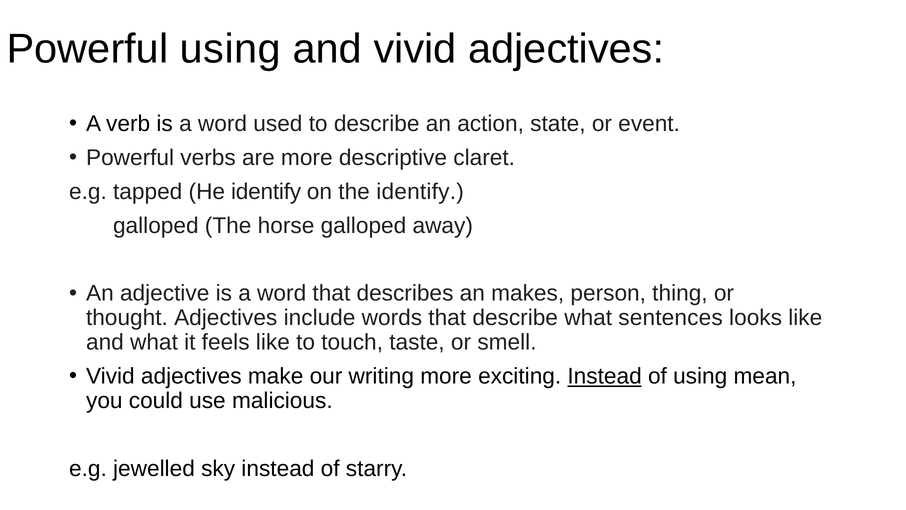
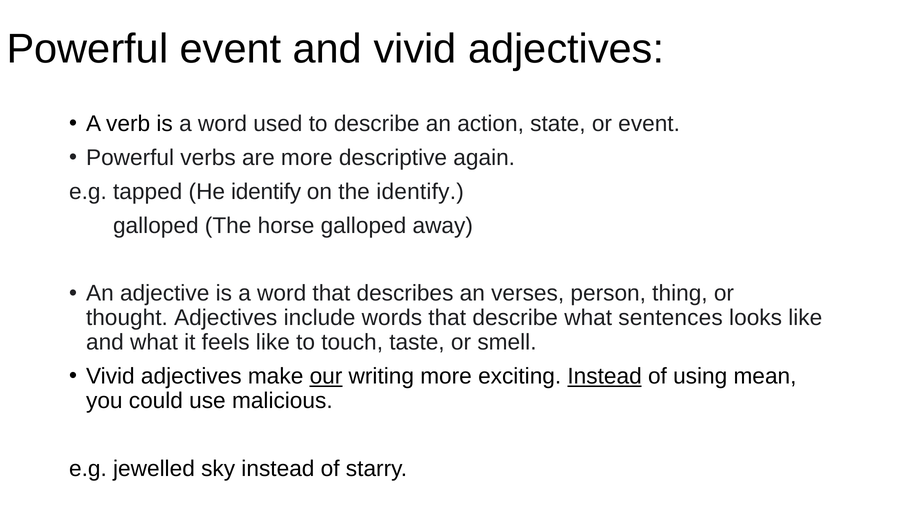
Powerful using: using -> event
claret: claret -> again
makes: makes -> verses
our underline: none -> present
